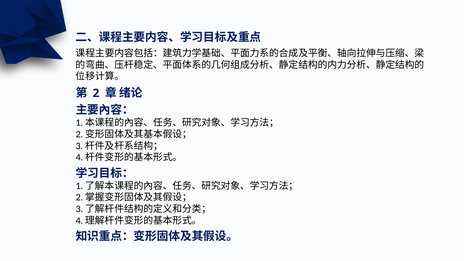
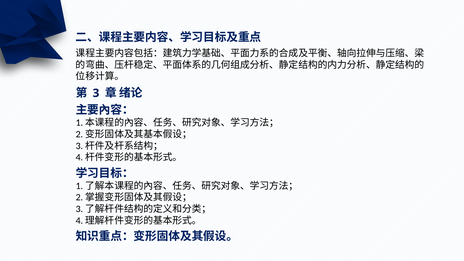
2: 2 -> 3
